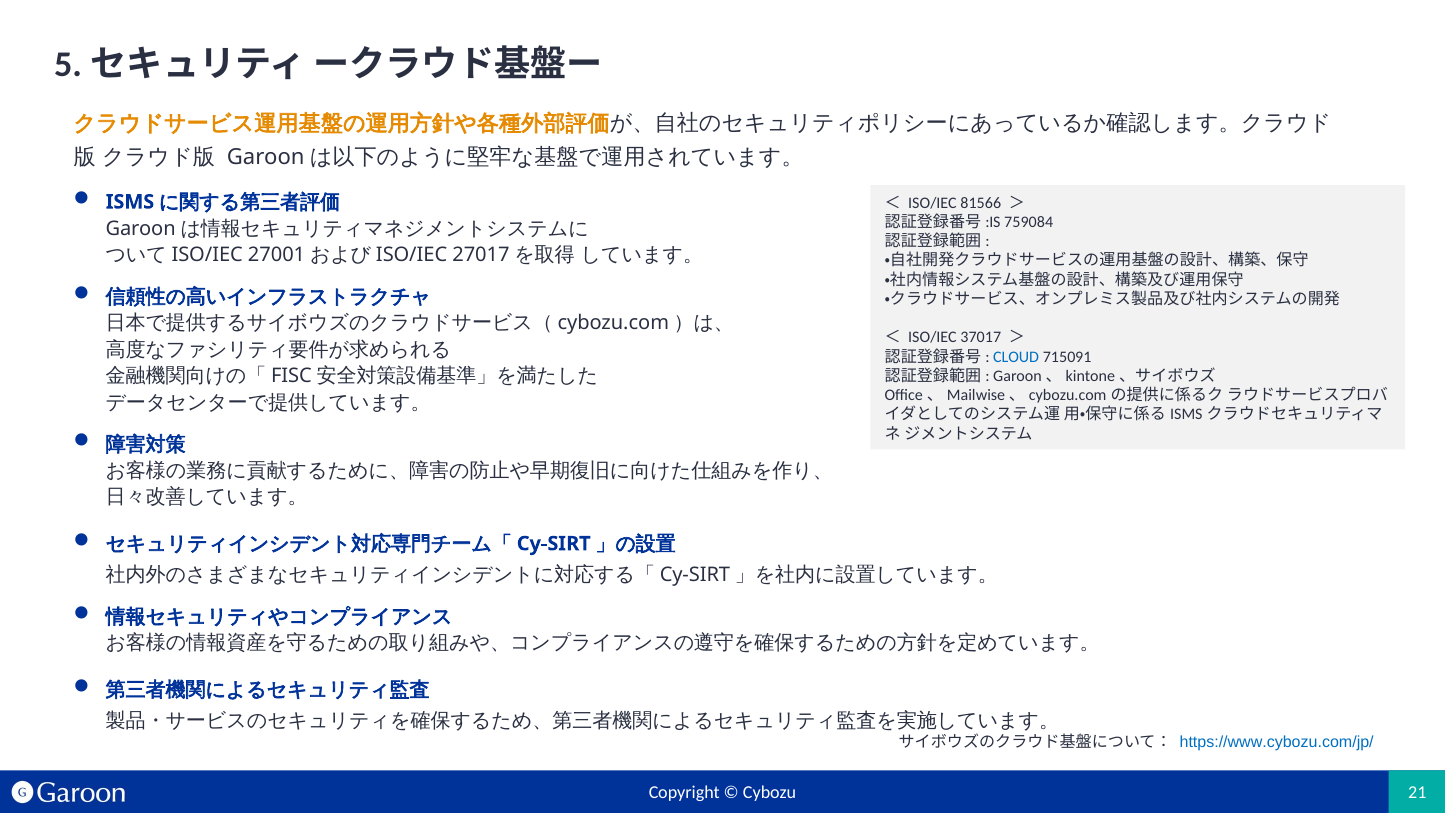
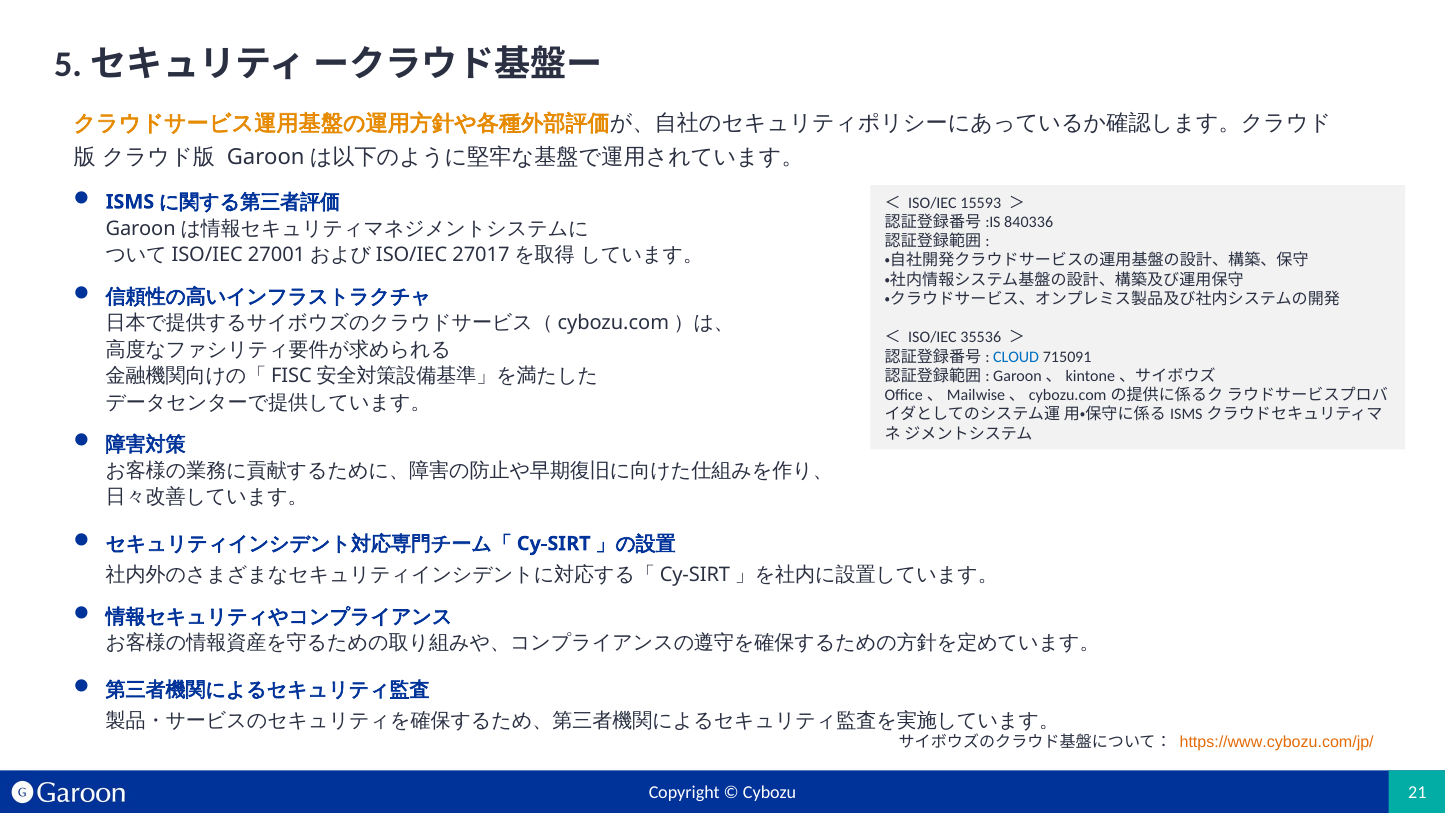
81566: 81566 -> 15593
759084: 759084 -> 840336
37017: 37017 -> 35536
https://www.cybozu.com/jp/ colour: blue -> orange
